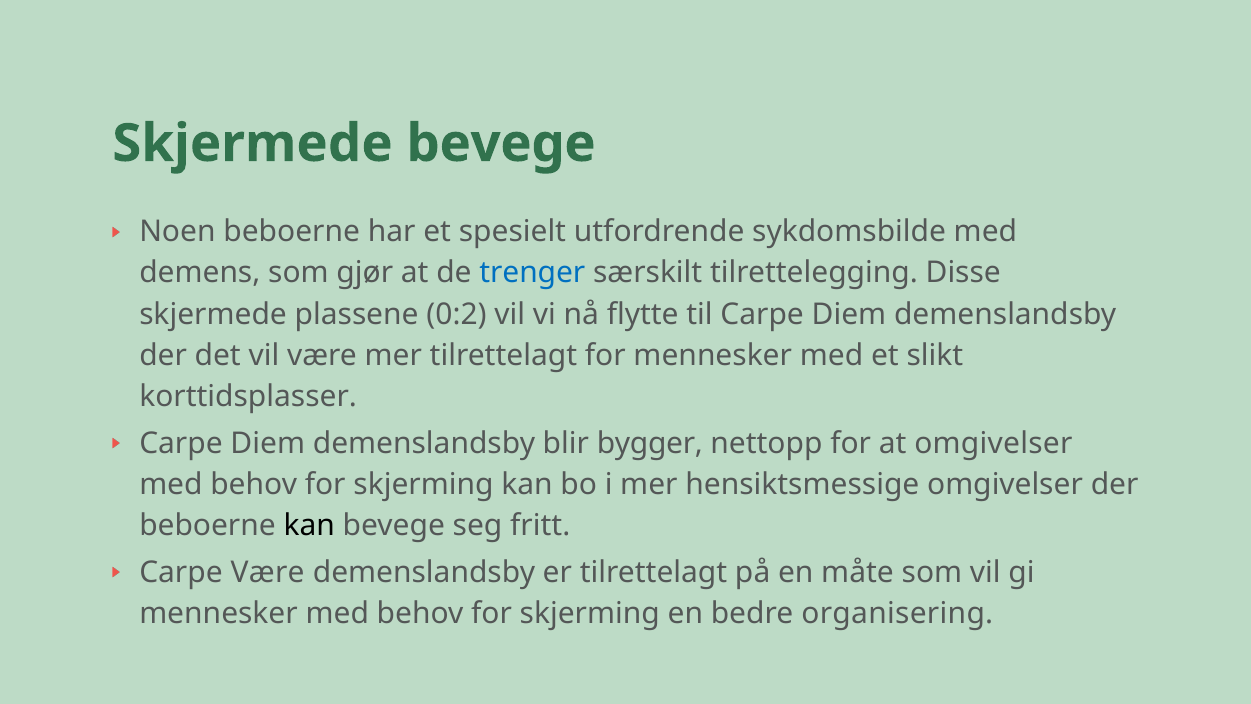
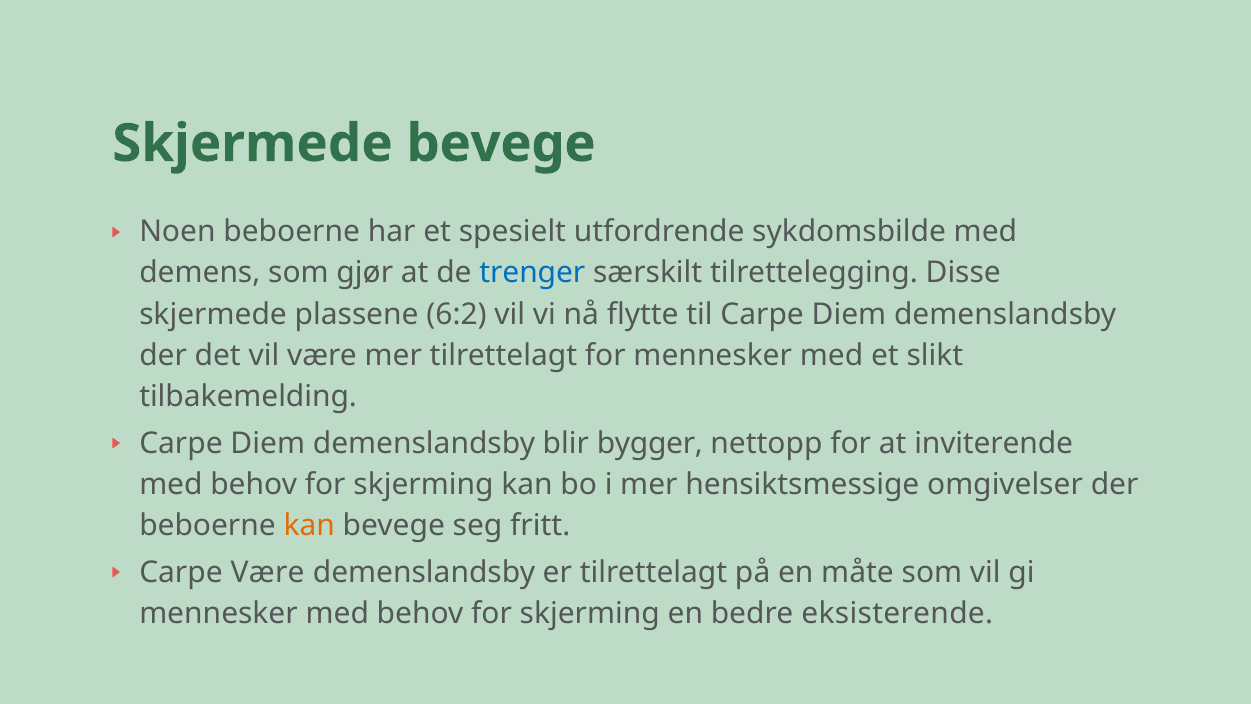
0:2: 0:2 -> 6:2
korttidsplasser: korttidsplasser -> tilbakemelding
at omgivelser: omgivelser -> inviterende
kan at (309, 525) colour: black -> orange
organisering: organisering -> eksisterende
